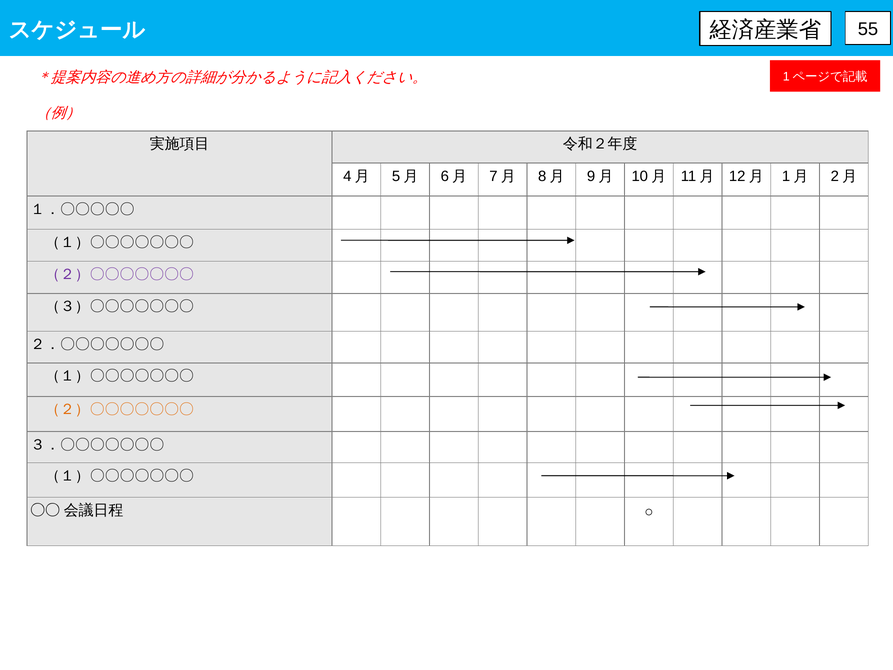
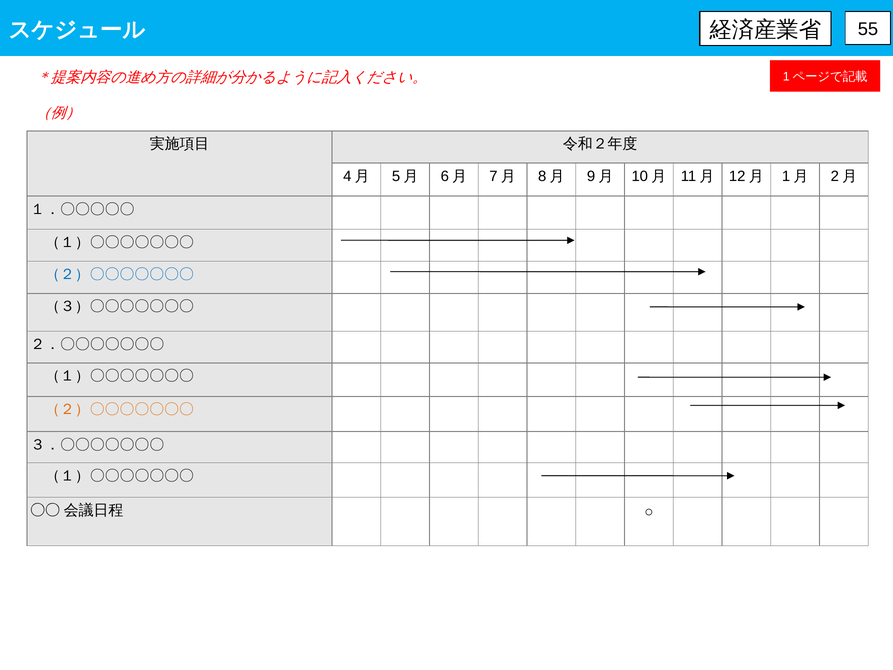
（２）〇〇〇〇〇〇〇 at (119, 274) colour: purple -> blue
